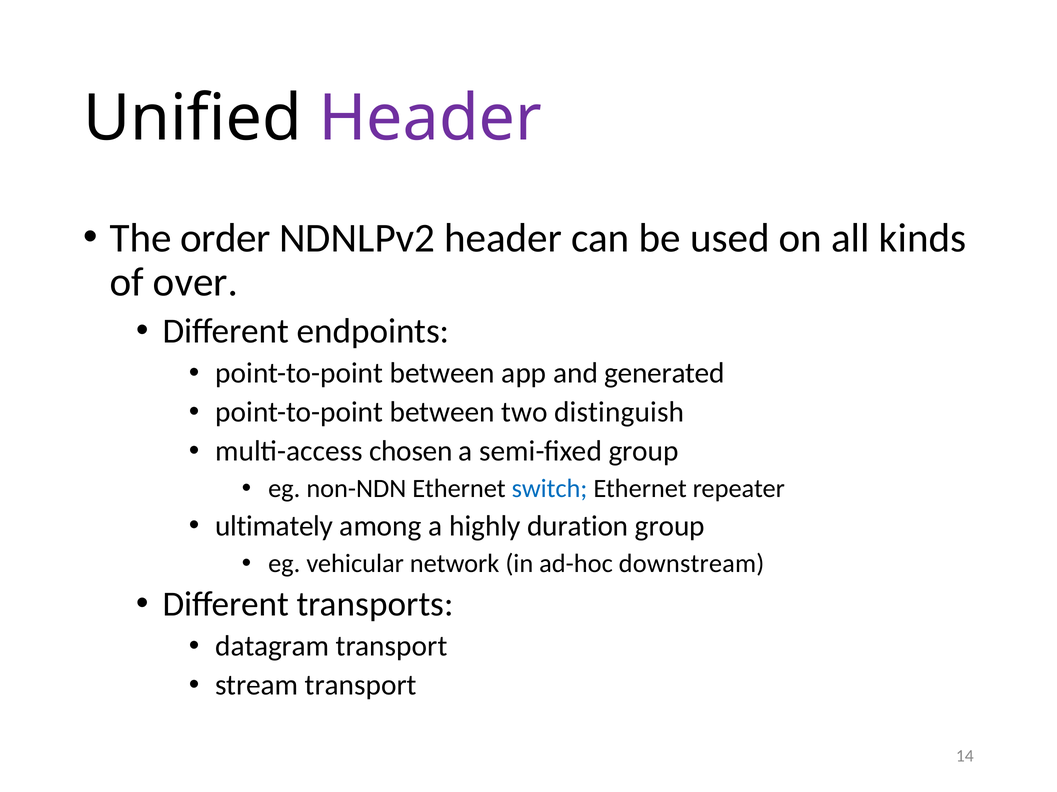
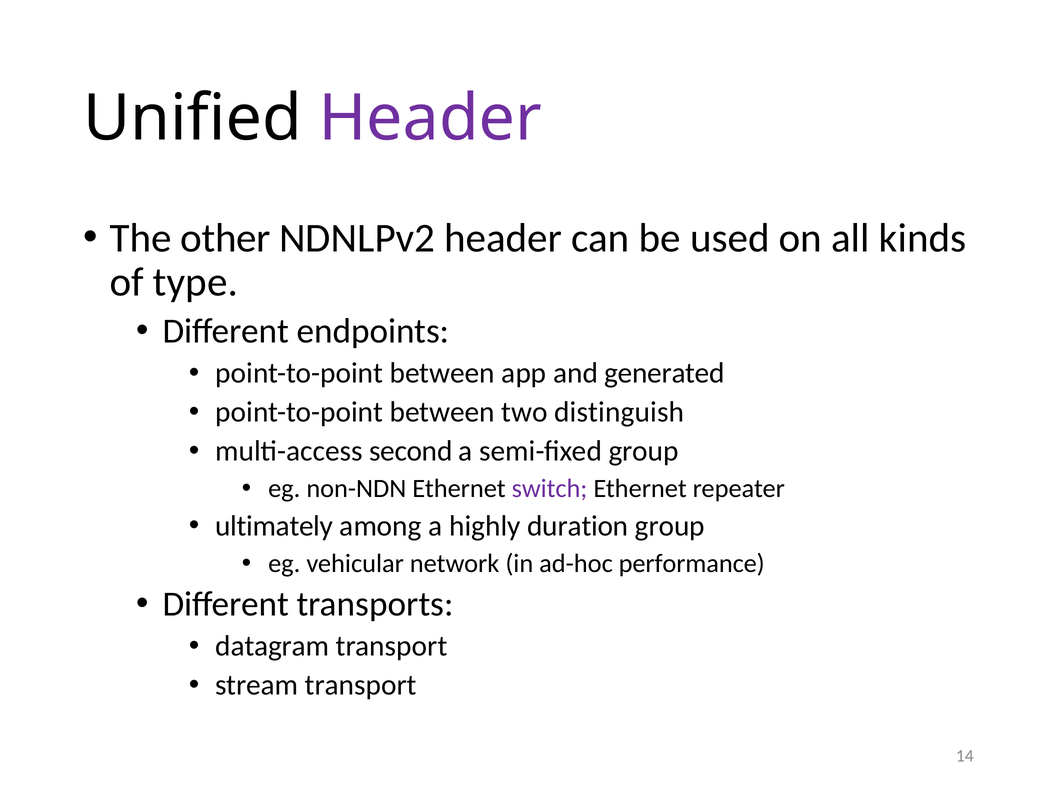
order: order -> other
over: over -> type
chosen: chosen -> second
switch colour: blue -> purple
downstream: downstream -> performance
